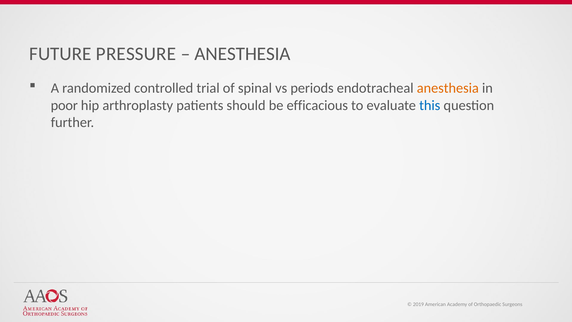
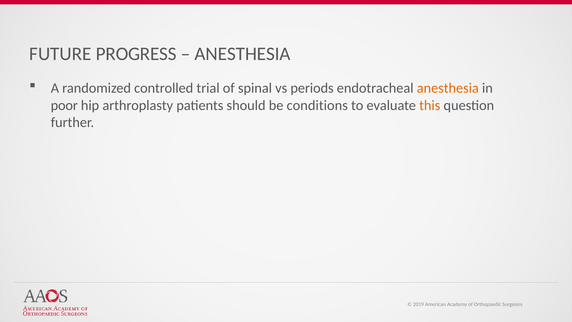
PRESSURE: PRESSURE -> PROGRESS
efficacious: efficacious -> conditions
this colour: blue -> orange
